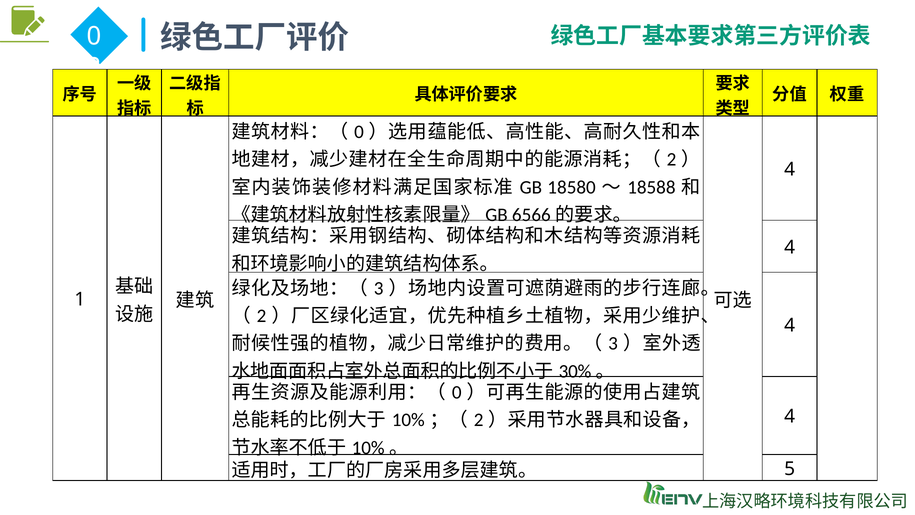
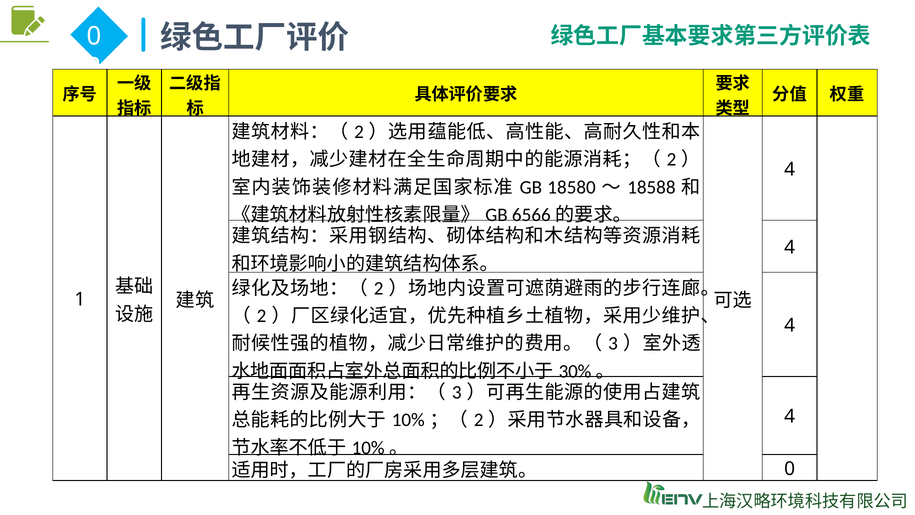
0 at (359, 132): 0 -> 2
3 at (379, 288): 3 -> 2
0 at (457, 392): 0 -> 3
5 at (790, 468): 5 -> 0
